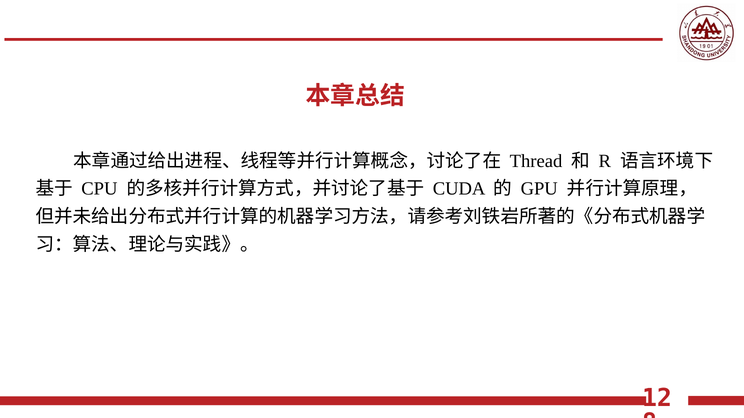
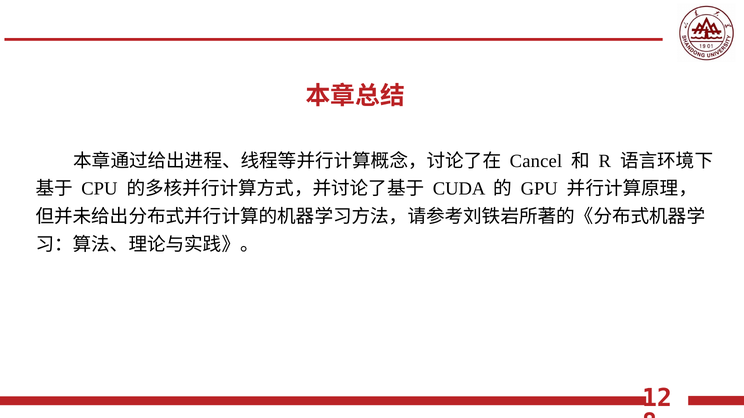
Thread: Thread -> Cancel
